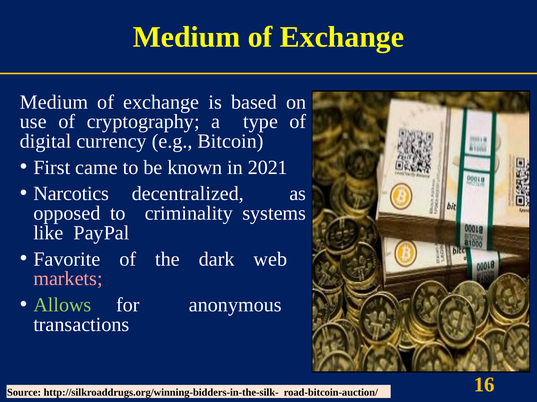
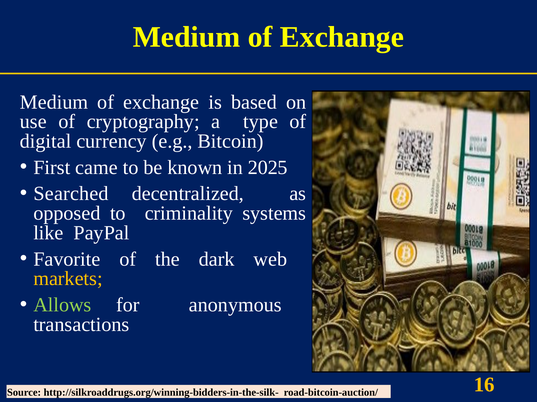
2021: 2021 -> 2025
Narcotics: Narcotics -> Searched
markets colour: pink -> yellow
